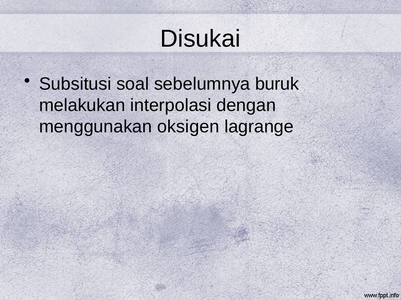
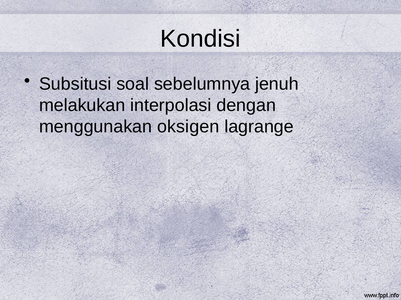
Disukai: Disukai -> Kondisi
buruk: buruk -> jenuh
